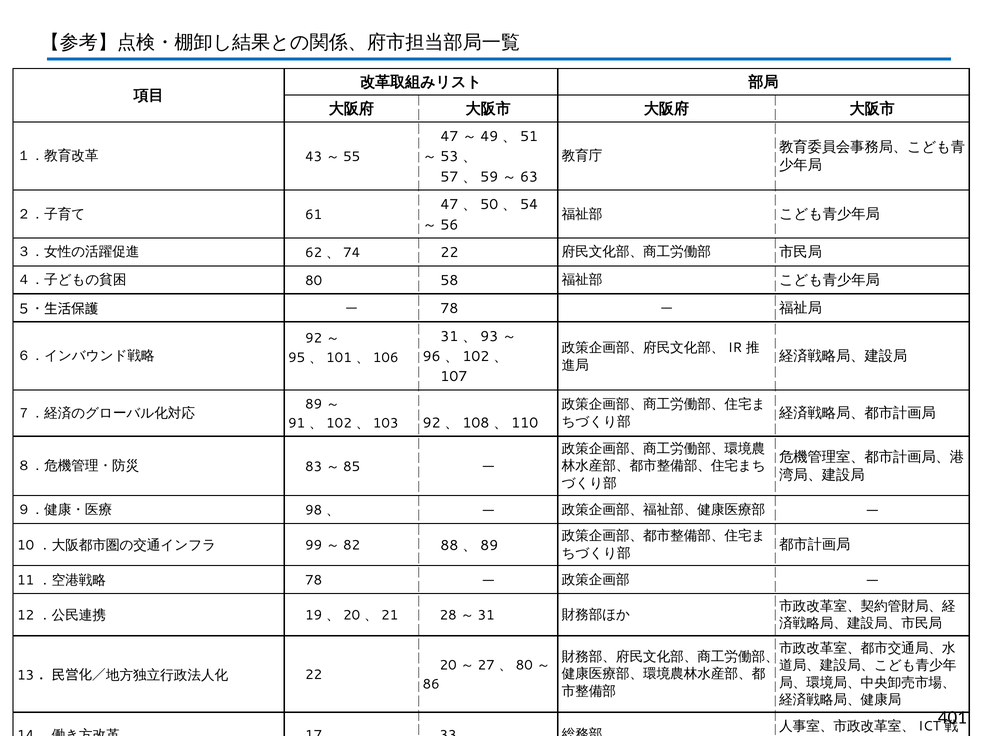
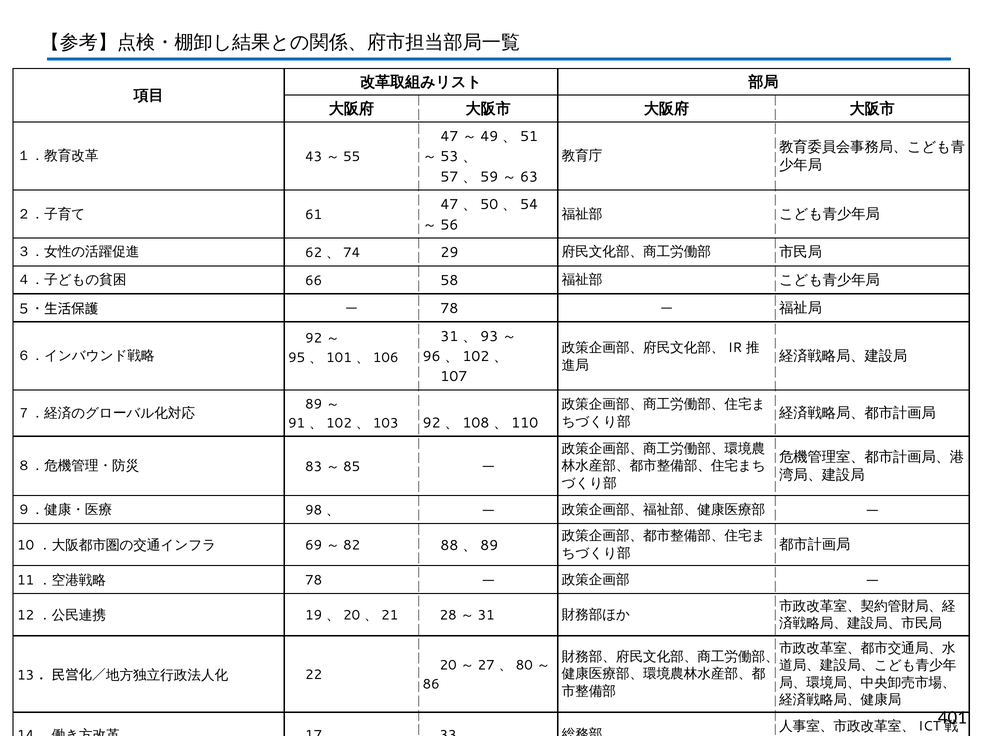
22 at (449, 253): 22 -> 29
80: 80 -> 66
99: 99 -> 69
